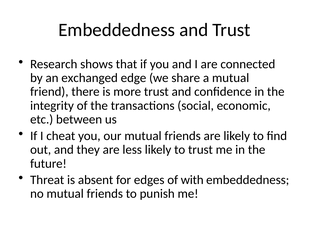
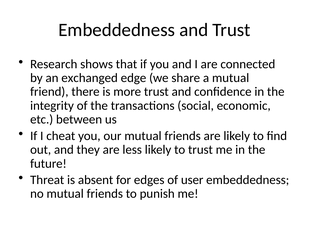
with: with -> user
